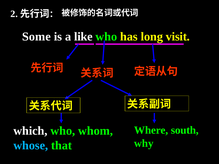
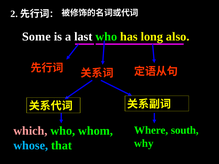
like: like -> last
visit: visit -> also
which colour: white -> pink
